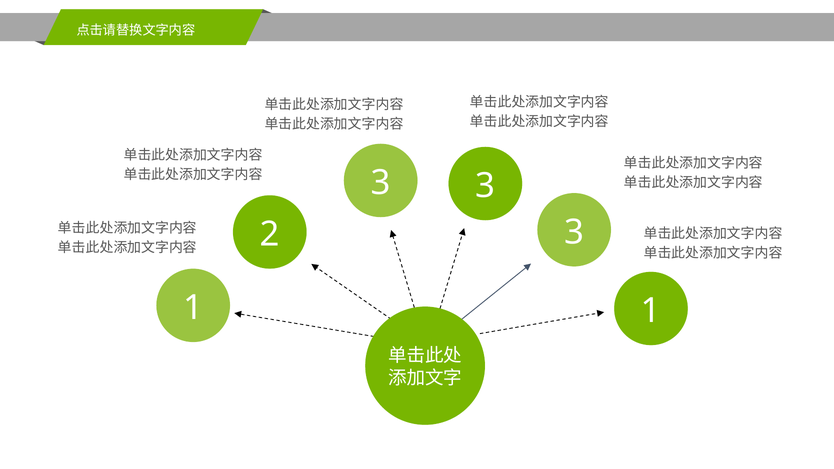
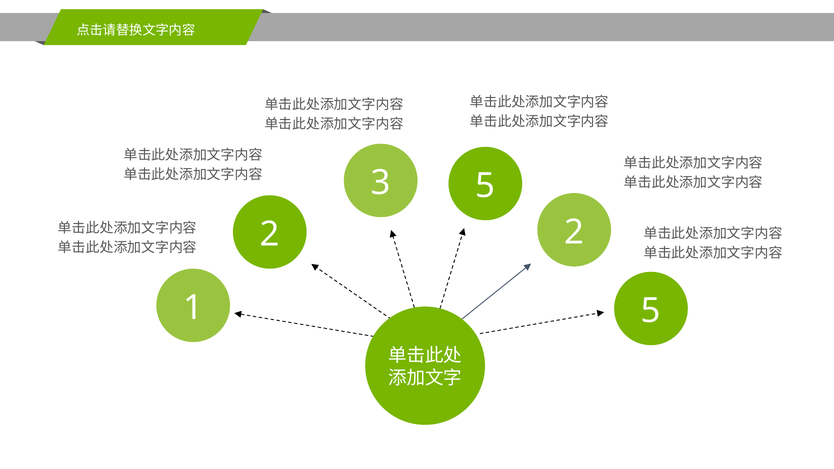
3 3: 3 -> 5
2 3: 3 -> 2
1 1: 1 -> 5
